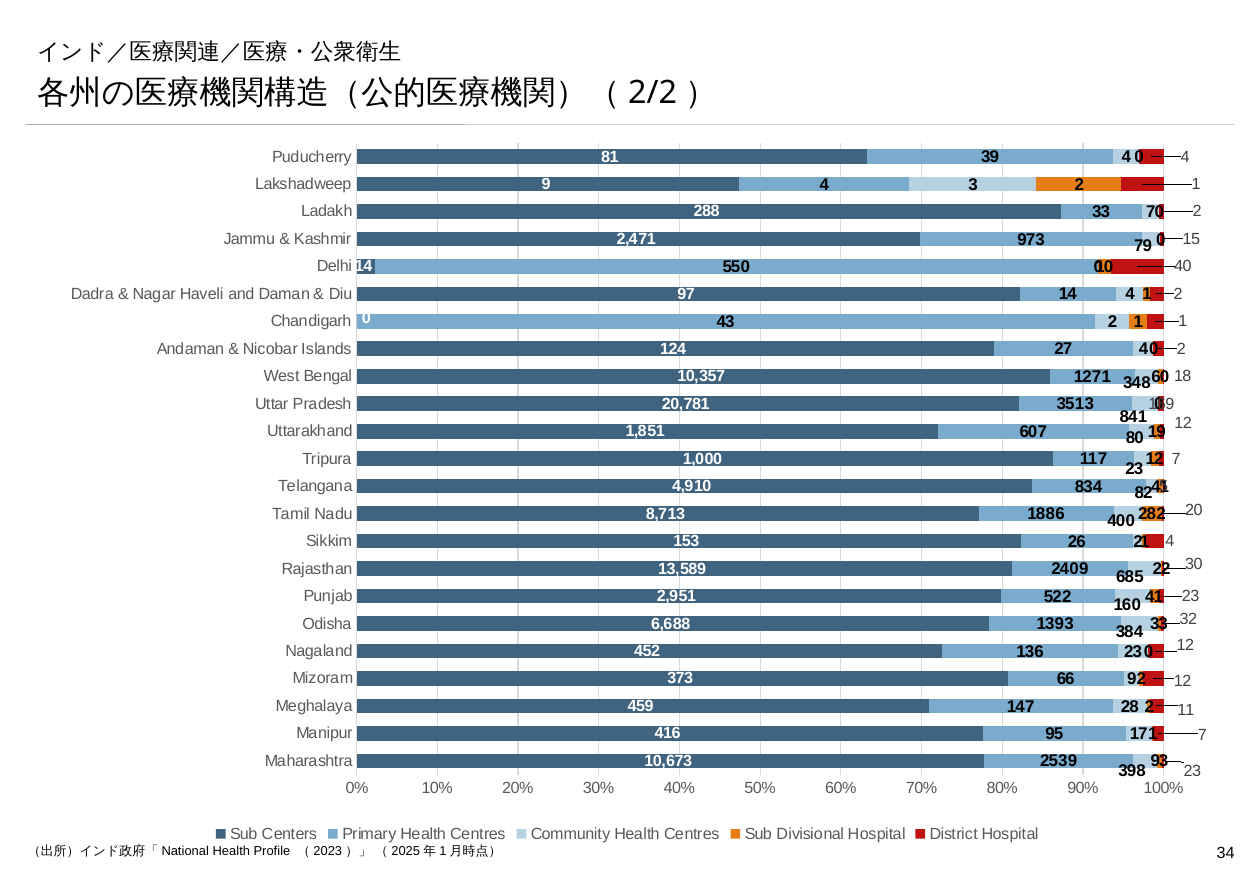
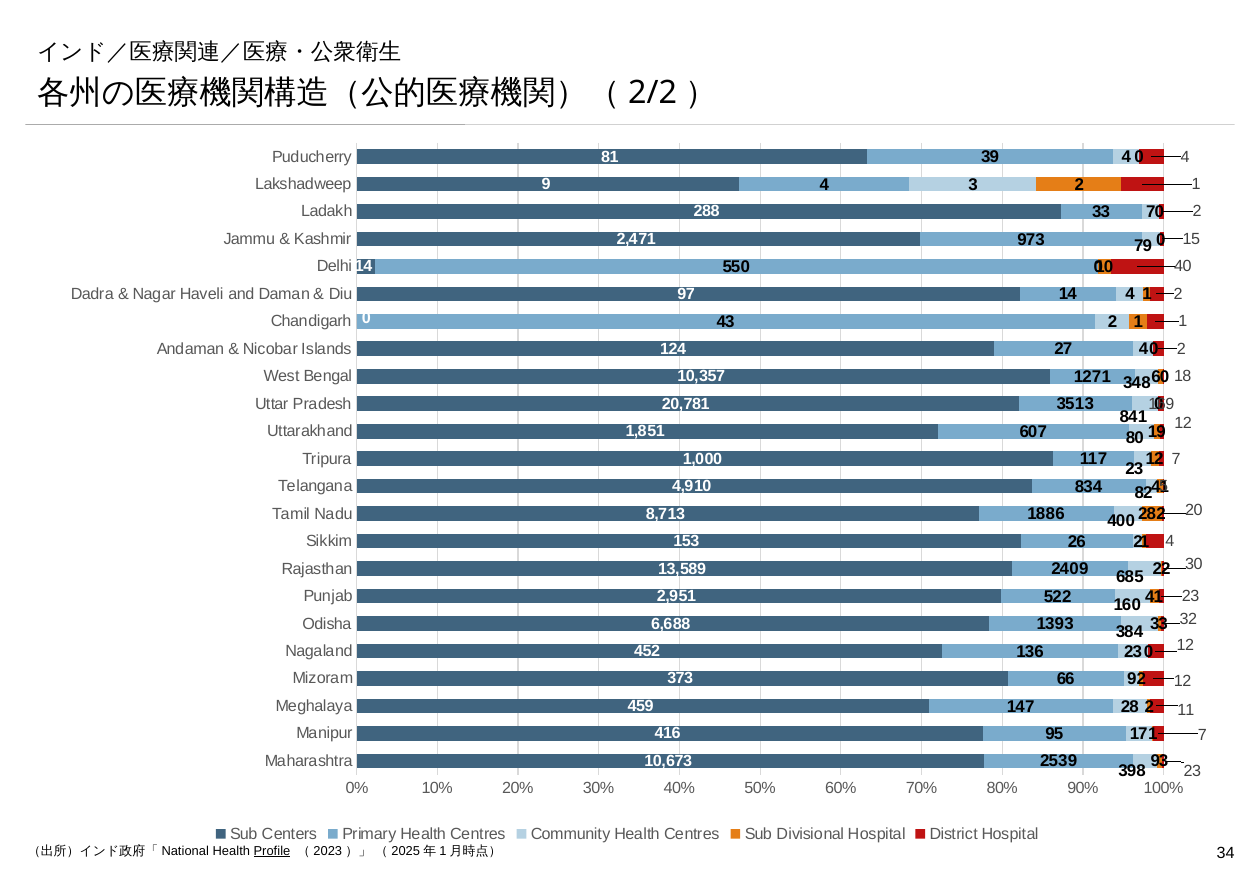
Profile underline: none -> present
